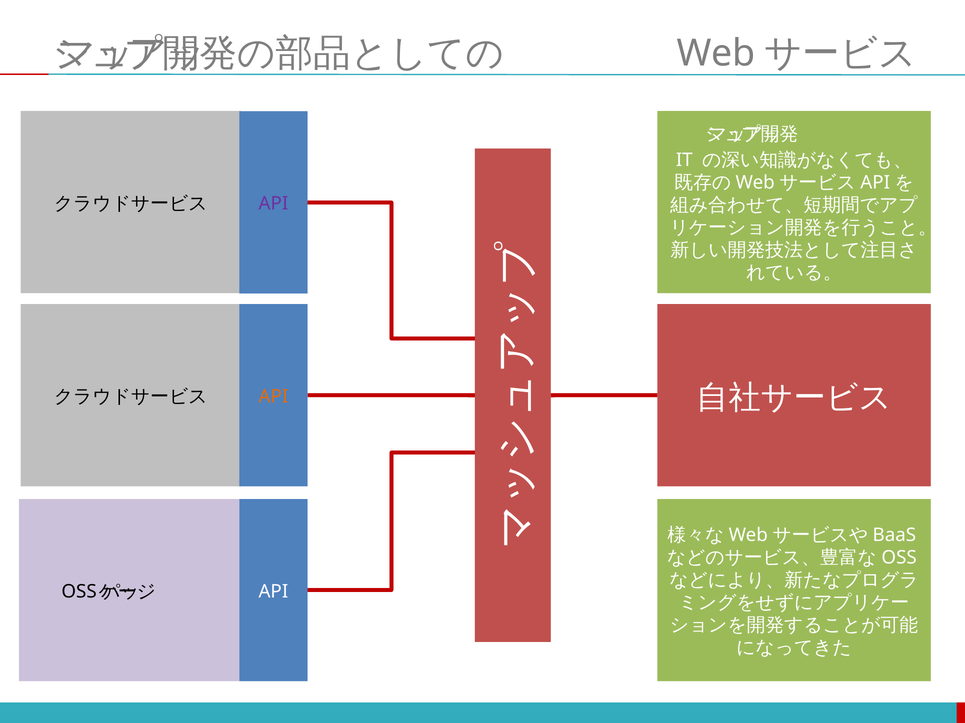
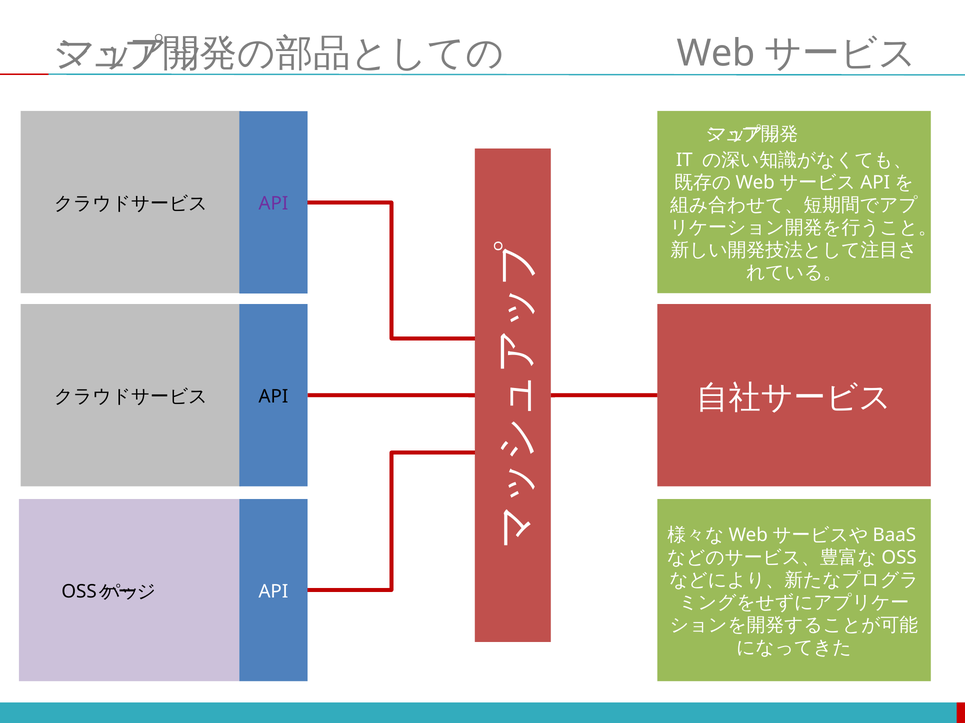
API at (273, 397) colour: orange -> black
